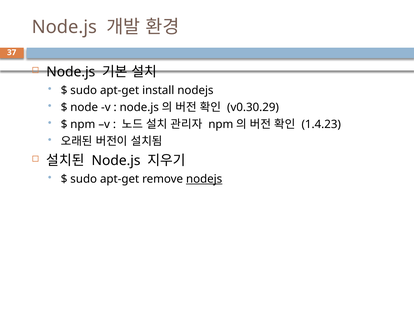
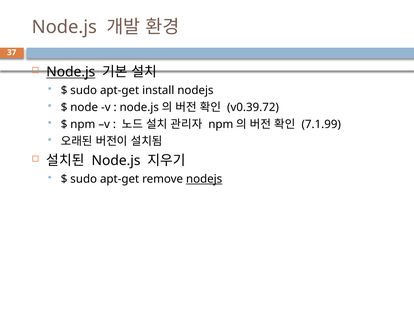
Node.js at (71, 72) underline: none -> present
v0.30.29: v0.30.29 -> v0.39.72
1.4.23: 1.4.23 -> 7.1.99
